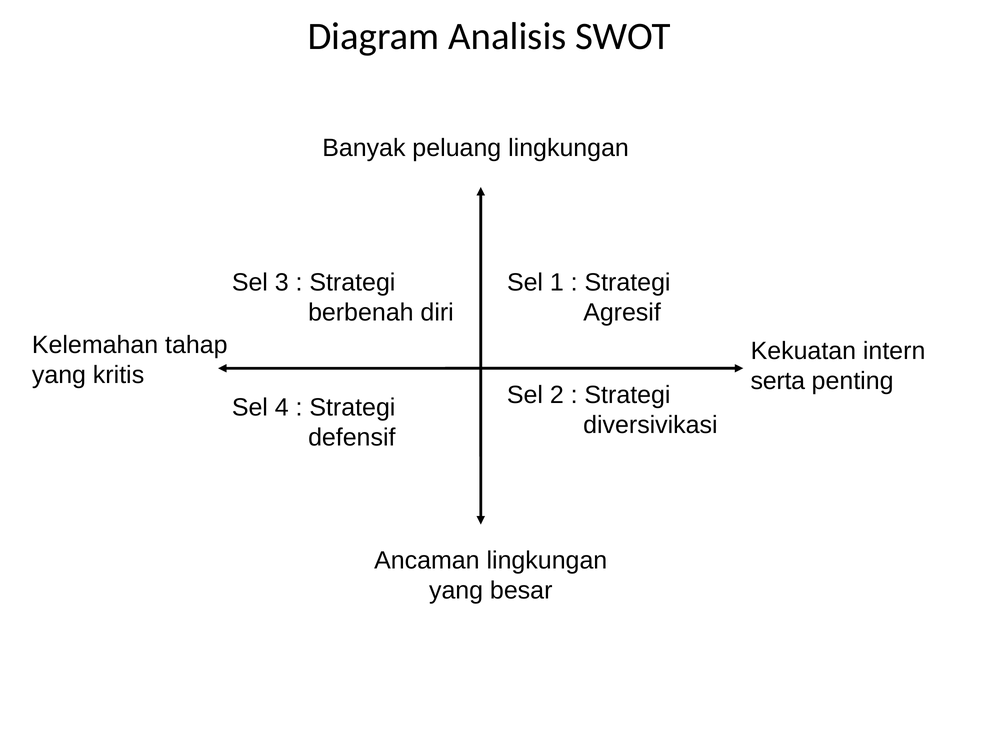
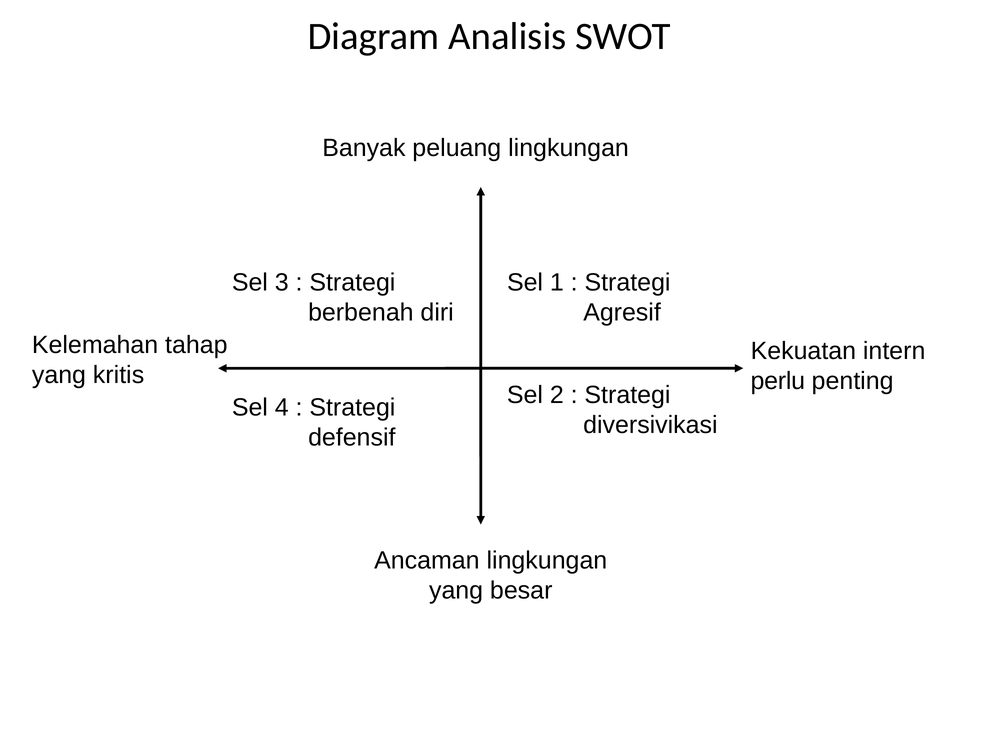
serta: serta -> perlu
